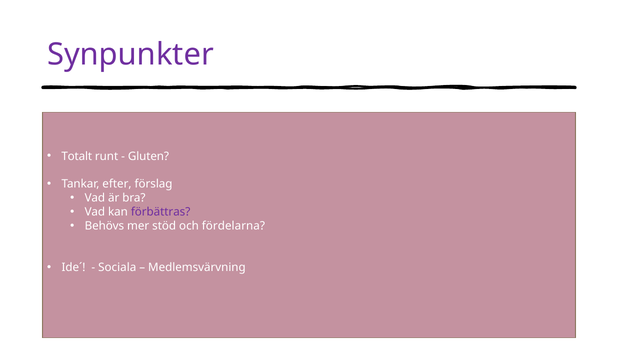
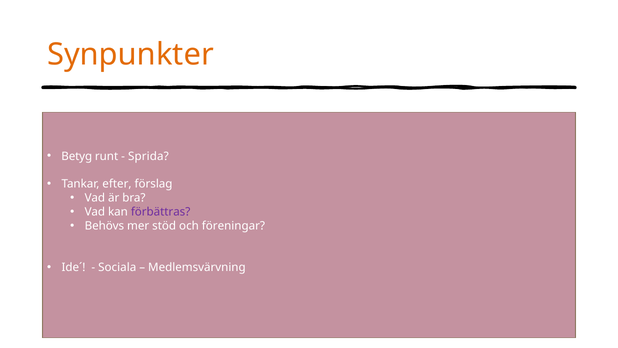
Synpunkter colour: purple -> orange
Totalt: Totalt -> Betyg
Gluten: Gluten -> Sprida
fördelarna: fördelarna -> föreningar
